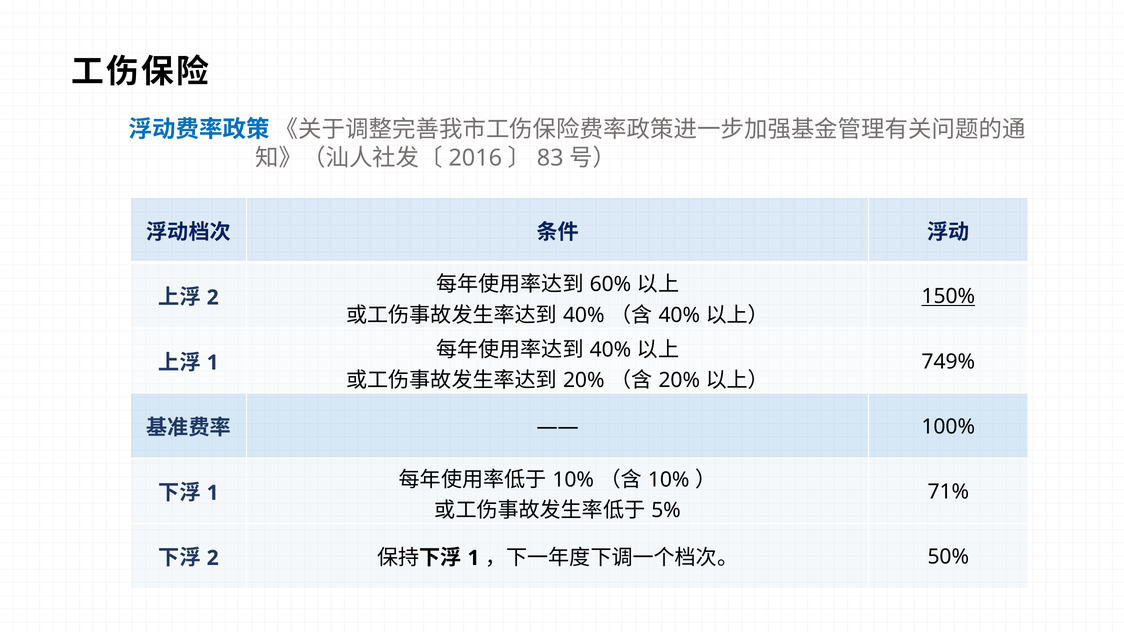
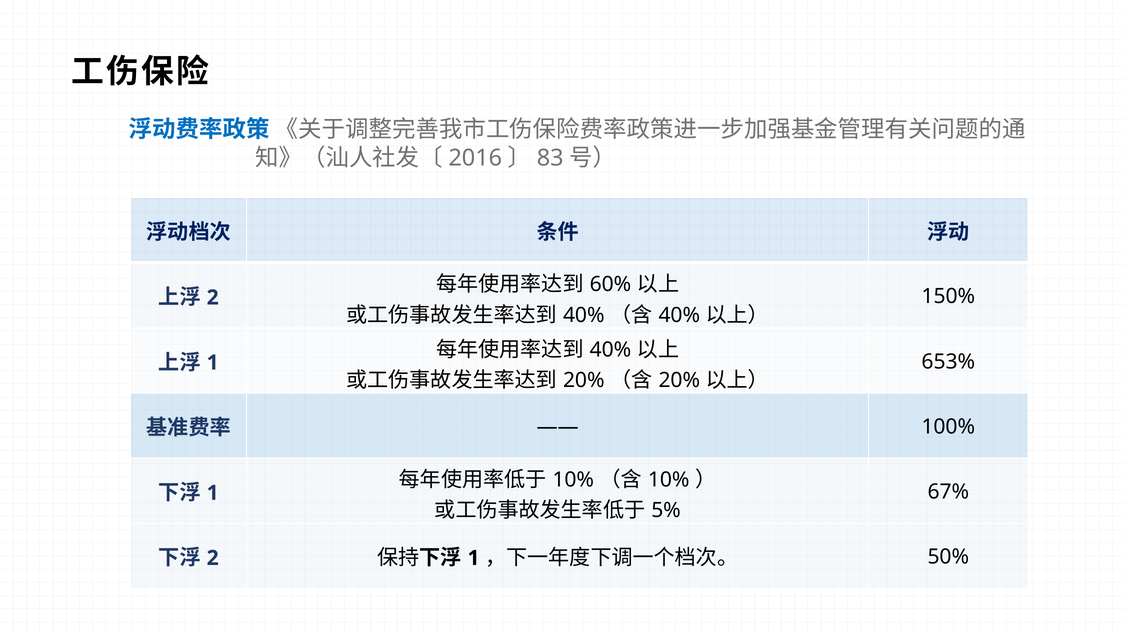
150% underline: present -> none
749%: 749% -> 653%
71%: 71% -> 67%
